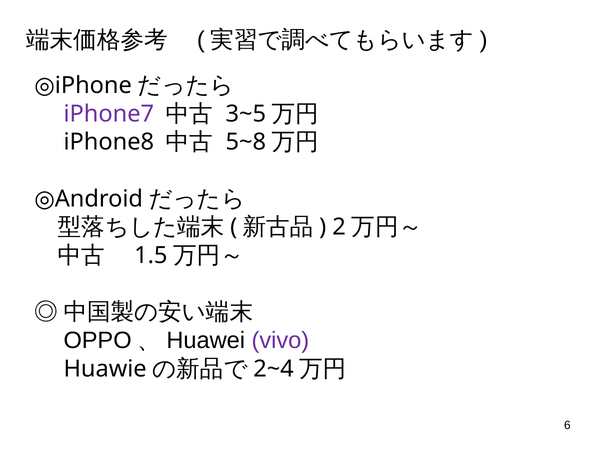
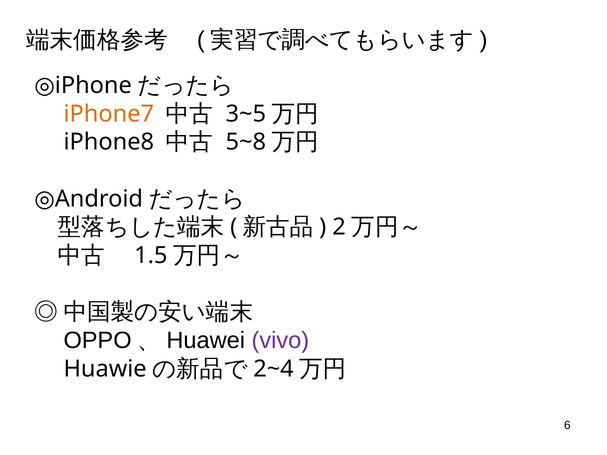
iPhone7 colour: purple -> orange
